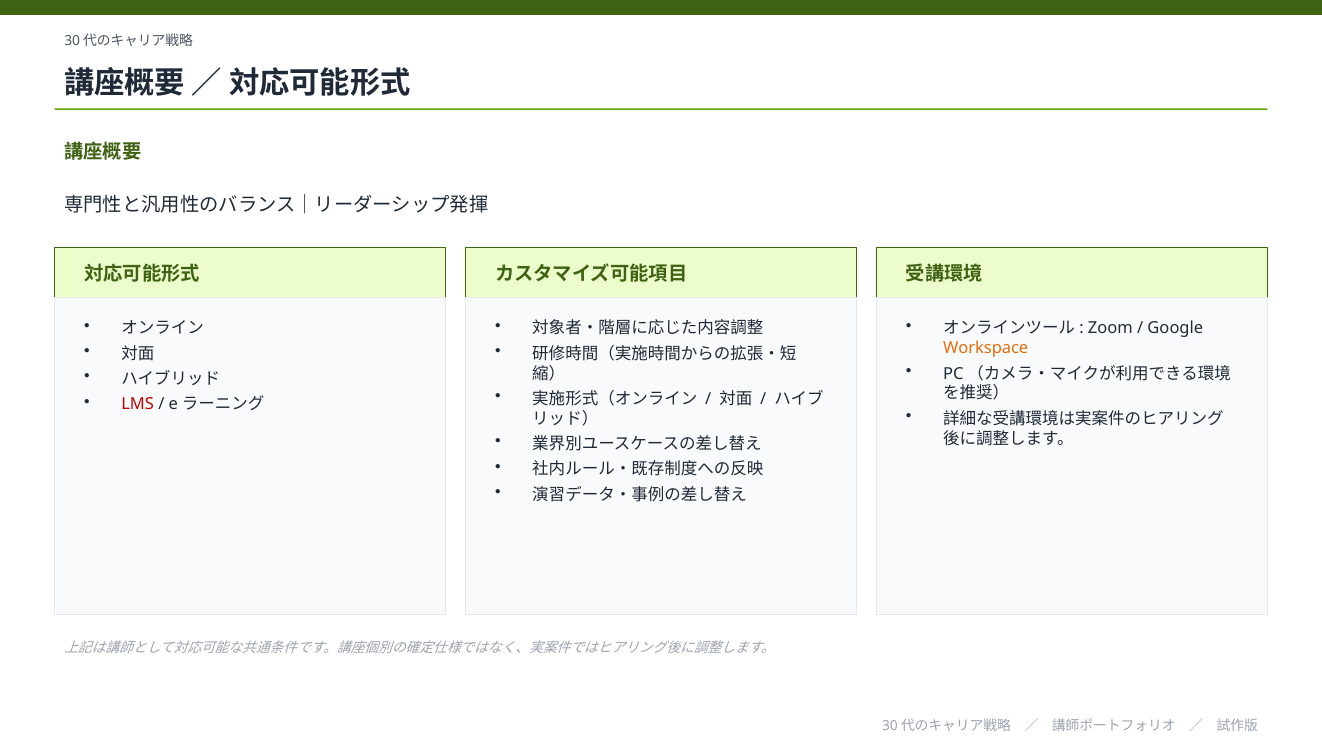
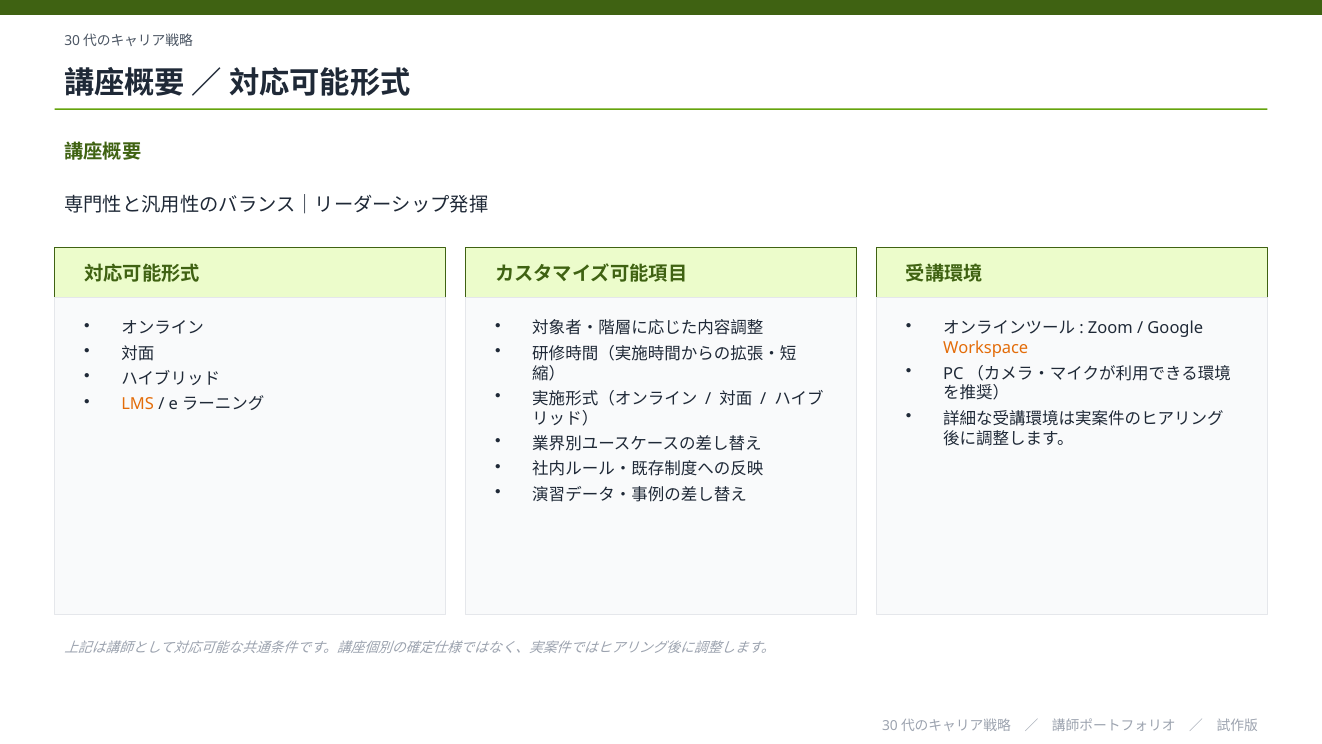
LMS colour: red -> orange
